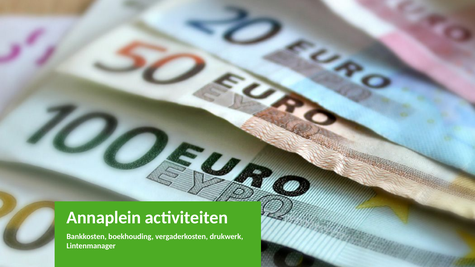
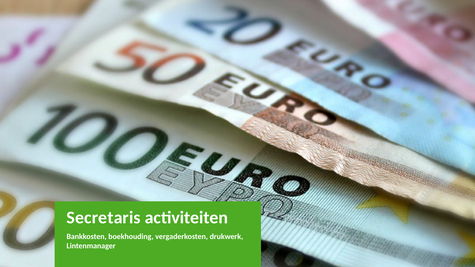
Annaplein: Annaplein -> Secretaris
